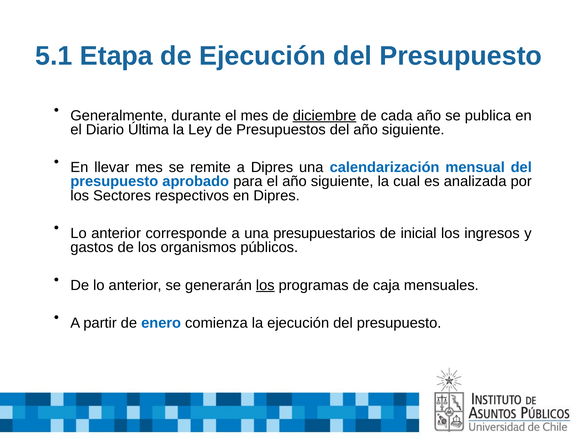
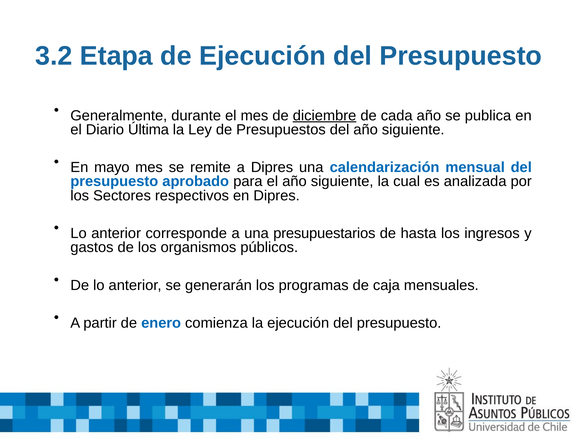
5.1: 5.1 -> 3.2
llevar: llevar -> mayo
inicial: inicial -> hasta
los at (265, 286) underline: present -> none
